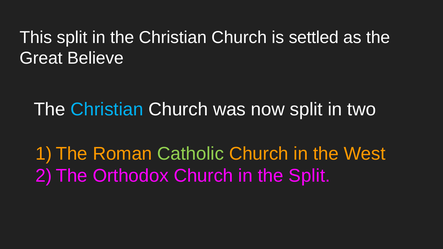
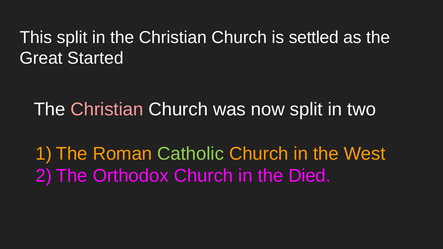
Believe: Believe -> Started
Christian at (107, 109) colour: light blue -> pink
the Split: Split -> Died
